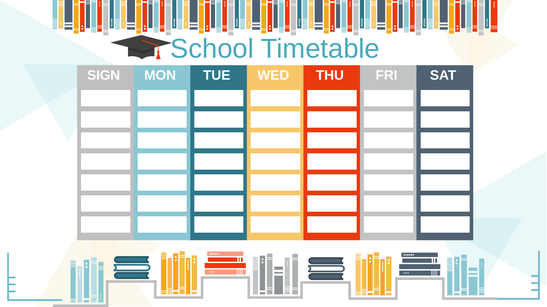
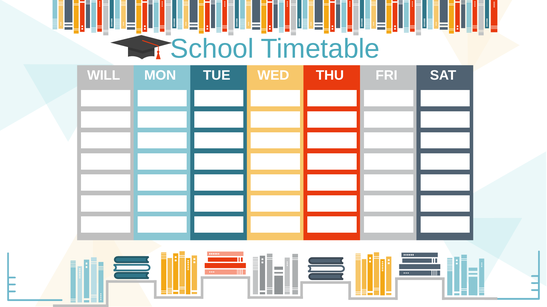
SIGN: SIGN -> WILL
